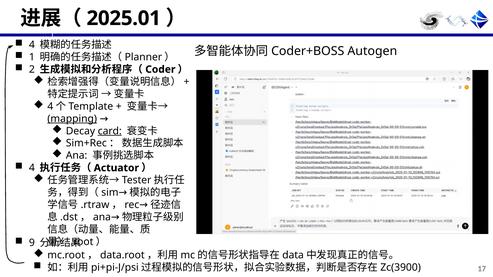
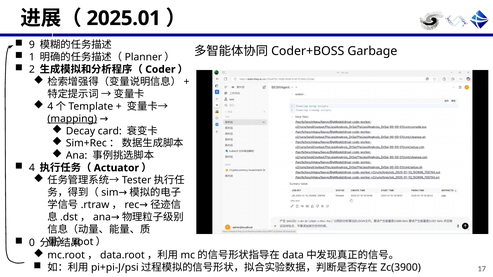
4 at (32, 45): 4 -> 9
Autogen: Autogen -> Garbage
card underline: present -> none
9: 9 -> 0
